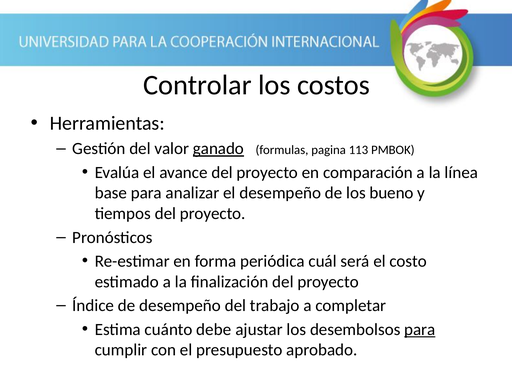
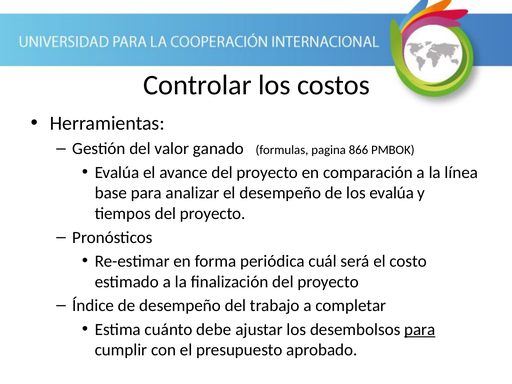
ganado underline: present -> none
113: 113 -> 866
los bueno: bueno -> evalúa
